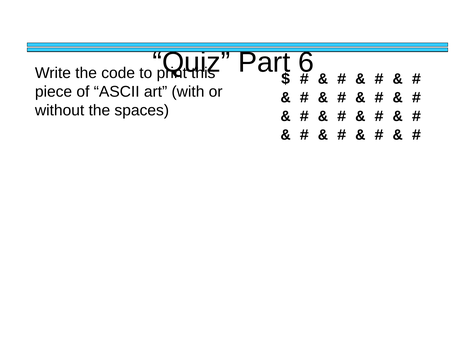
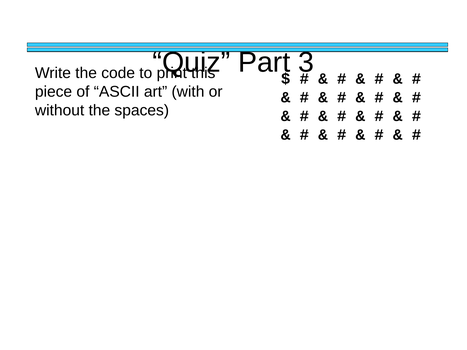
6: 6 -> 3
